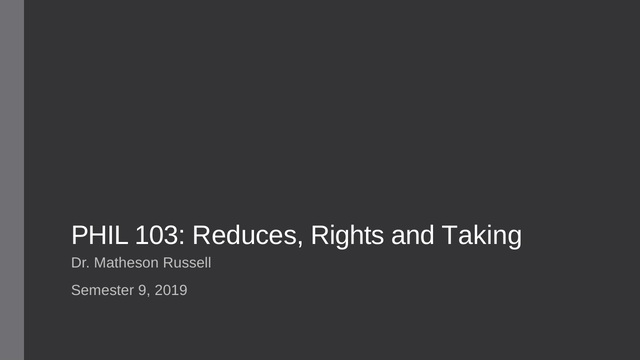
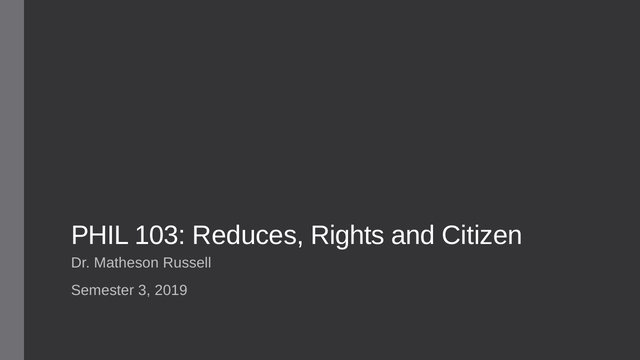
Taking: Taking -> Citizen
9: 9 -> 3
